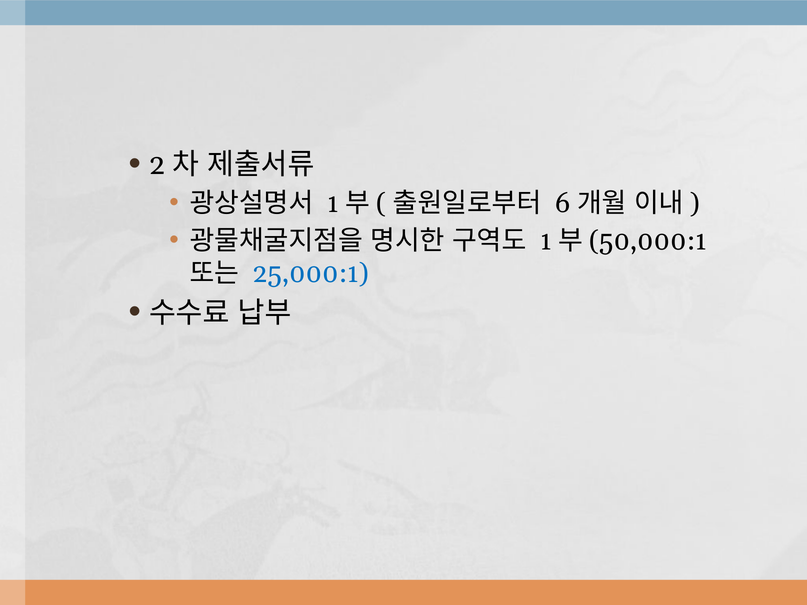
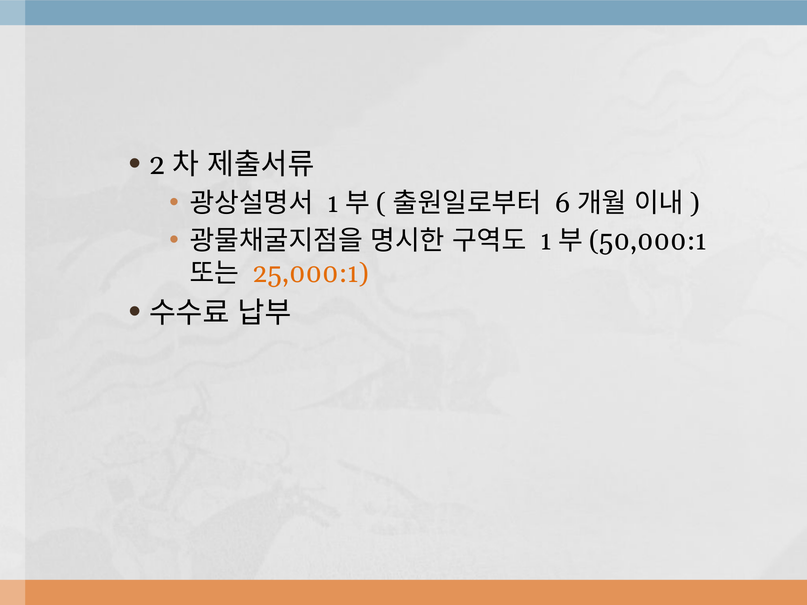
25,000:1 colour: blue -> orange
